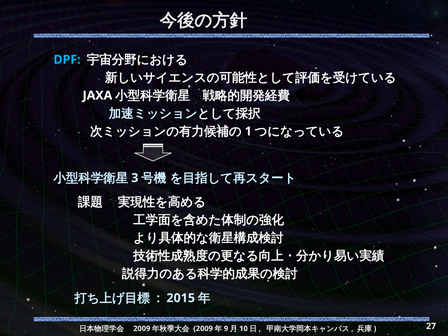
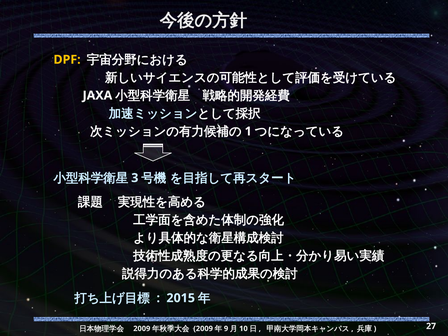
DPF colour: light blue -> yellow
